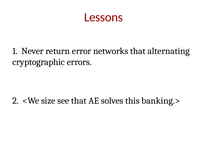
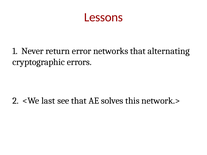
size: size -> last
banking.>: banking.> -> network.>
